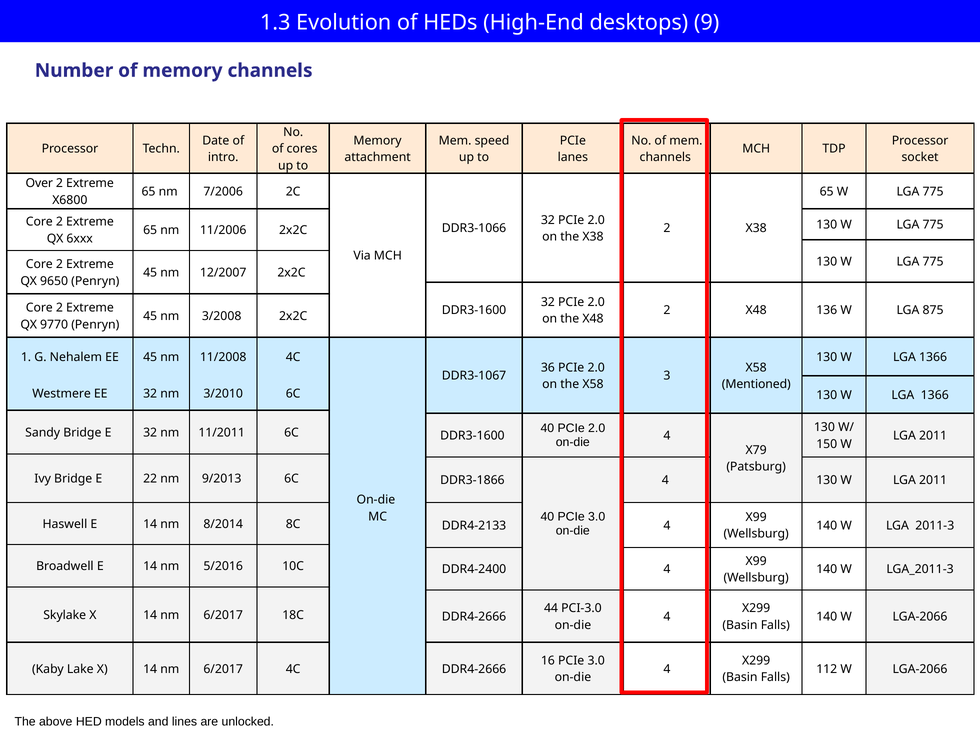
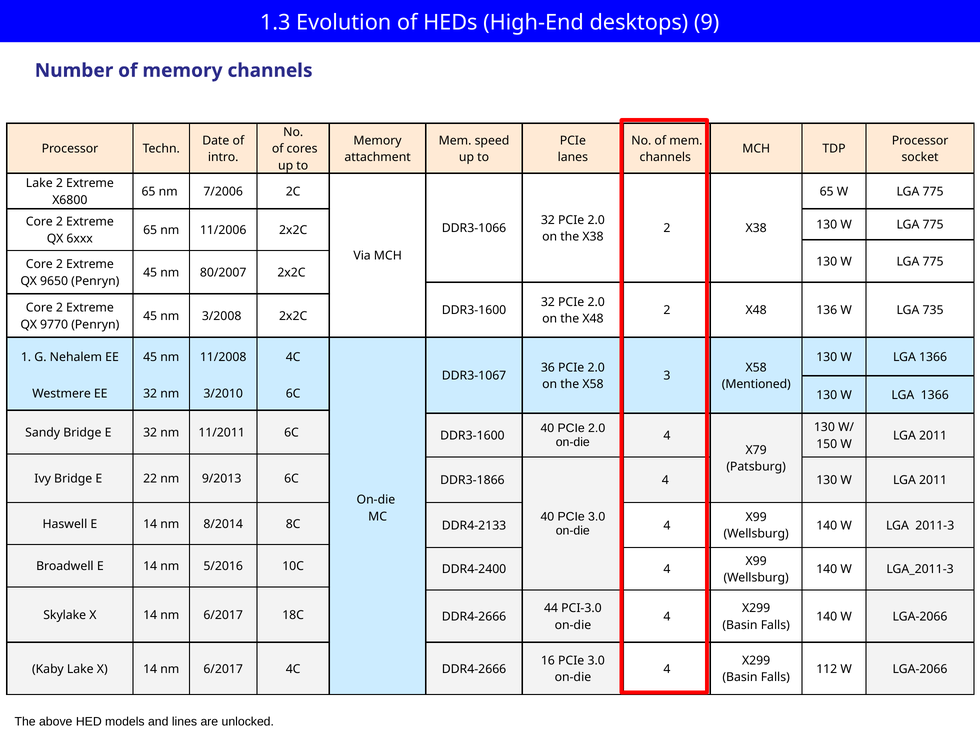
Over at (39, 183): Over -> Lake
12/2007: 12/2007 -> 80/2007
875: 875 -> 735
